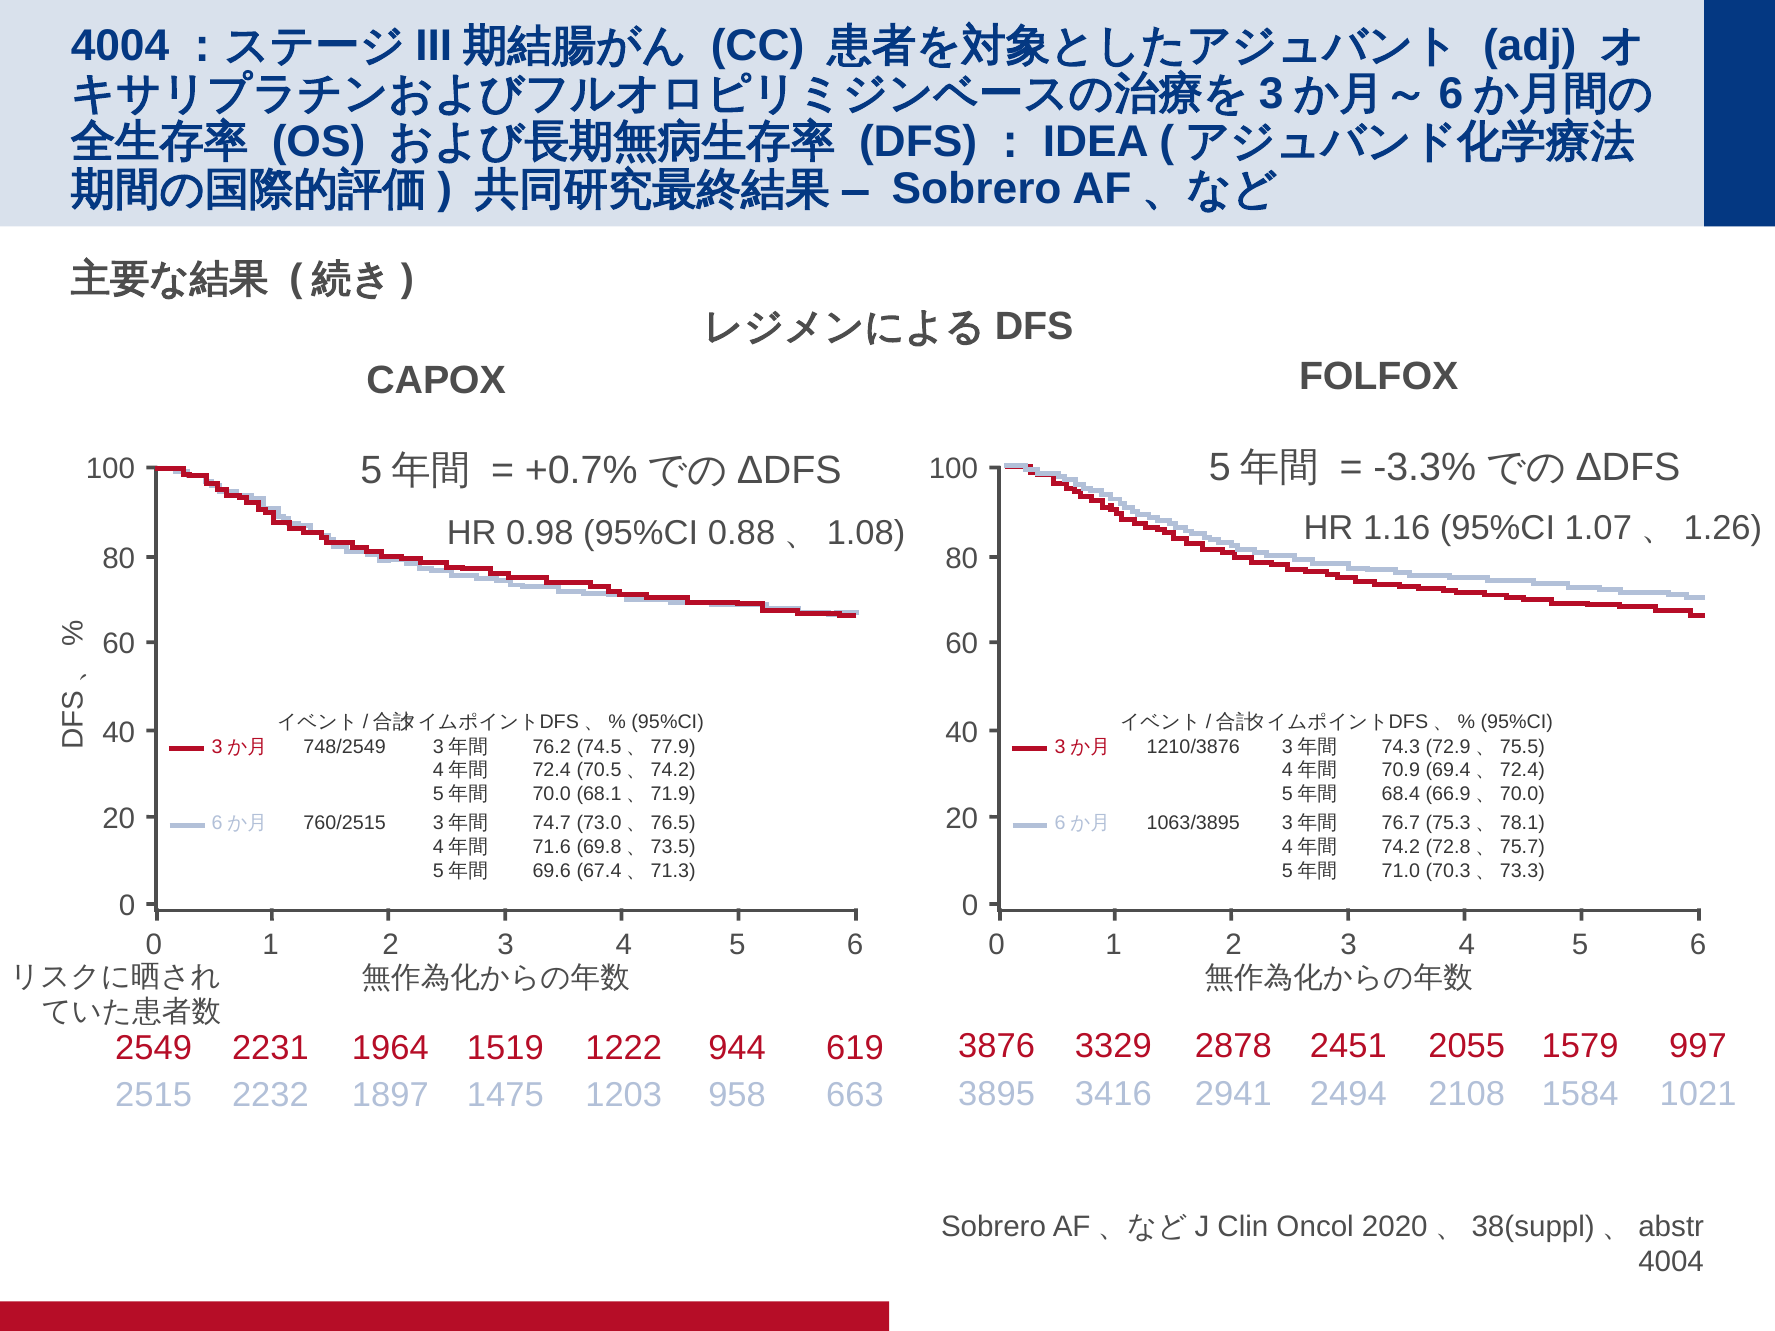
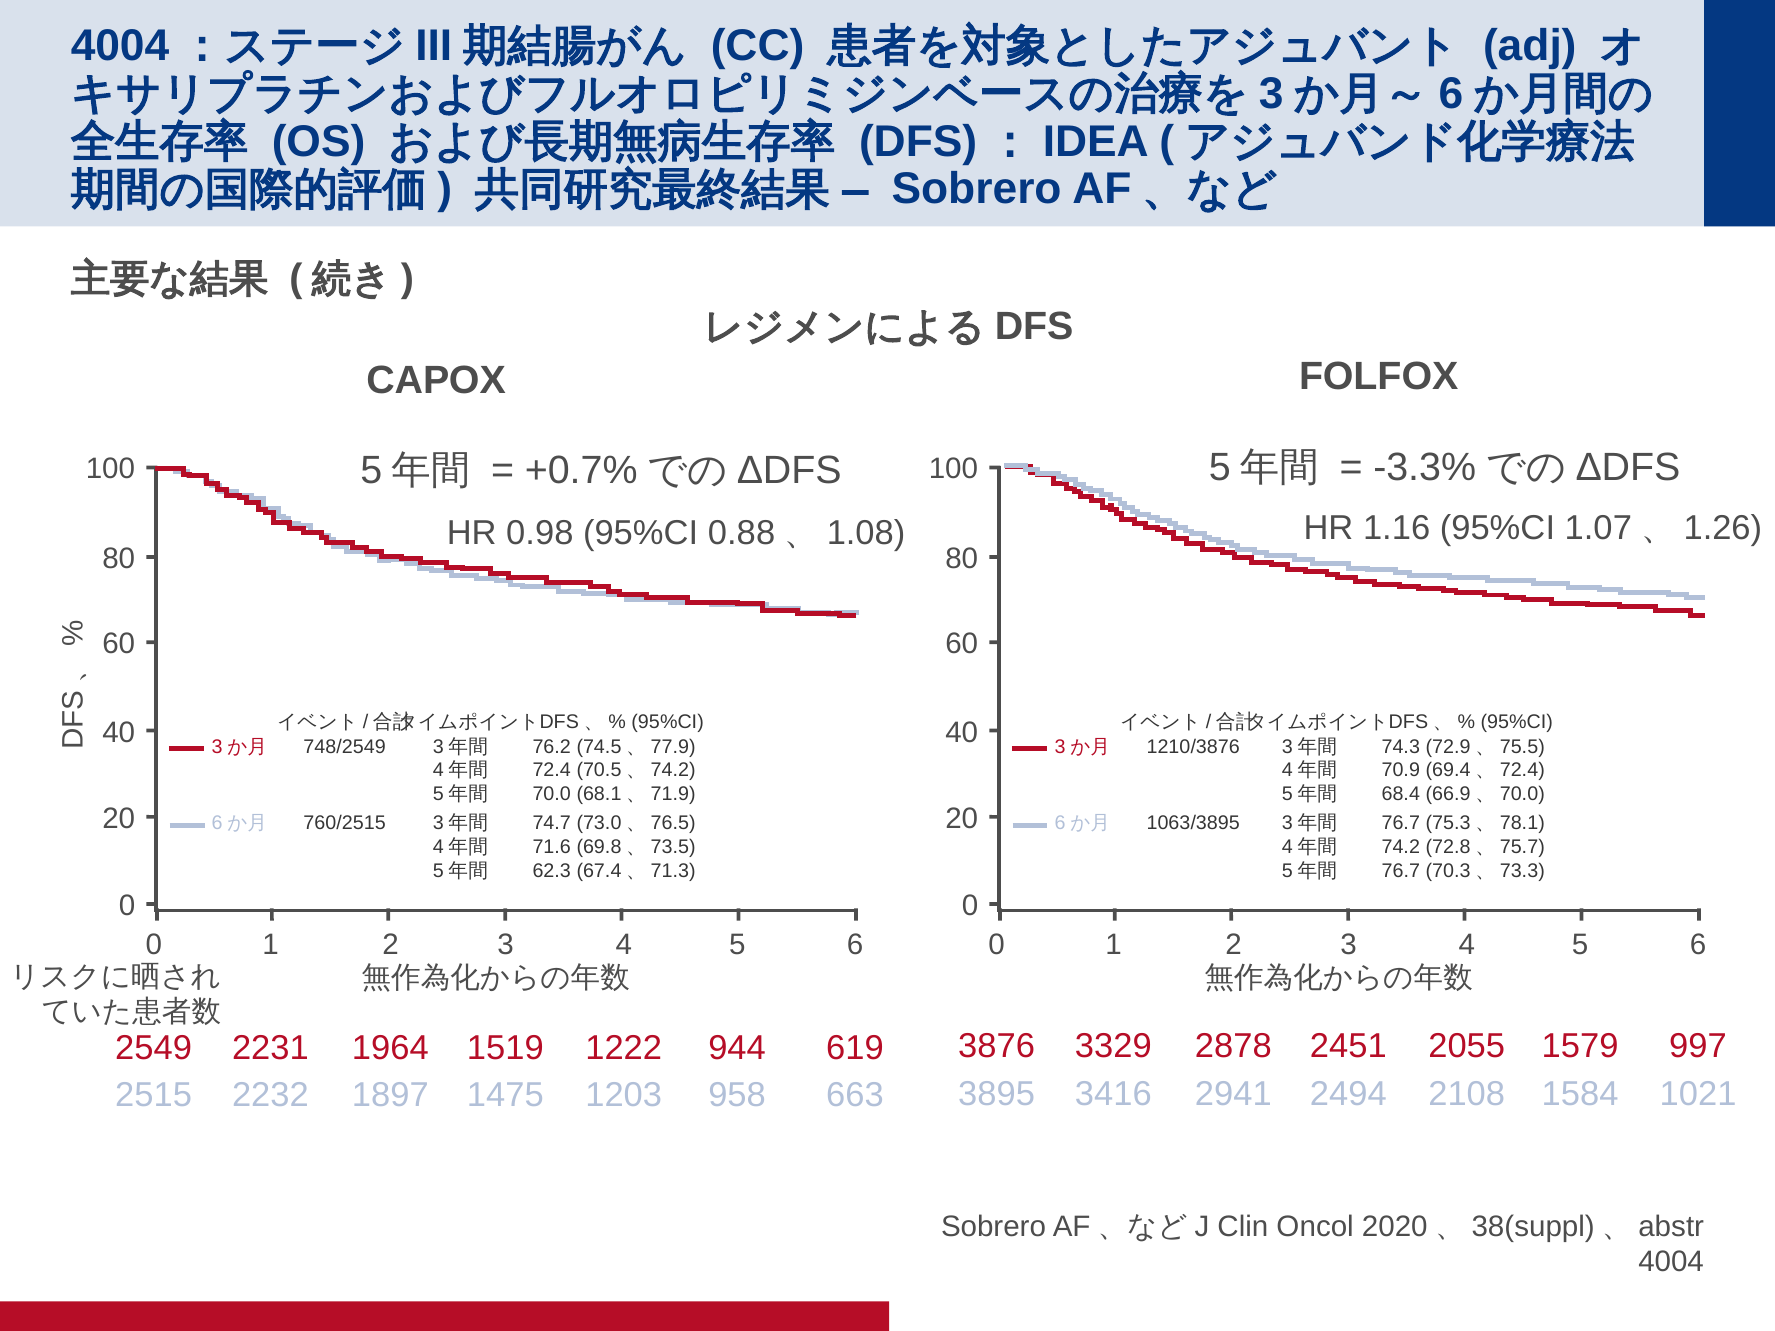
69.6: 69.6 -> 62.3
71.0 at (1401, 871): 71.0 -> 76.7
